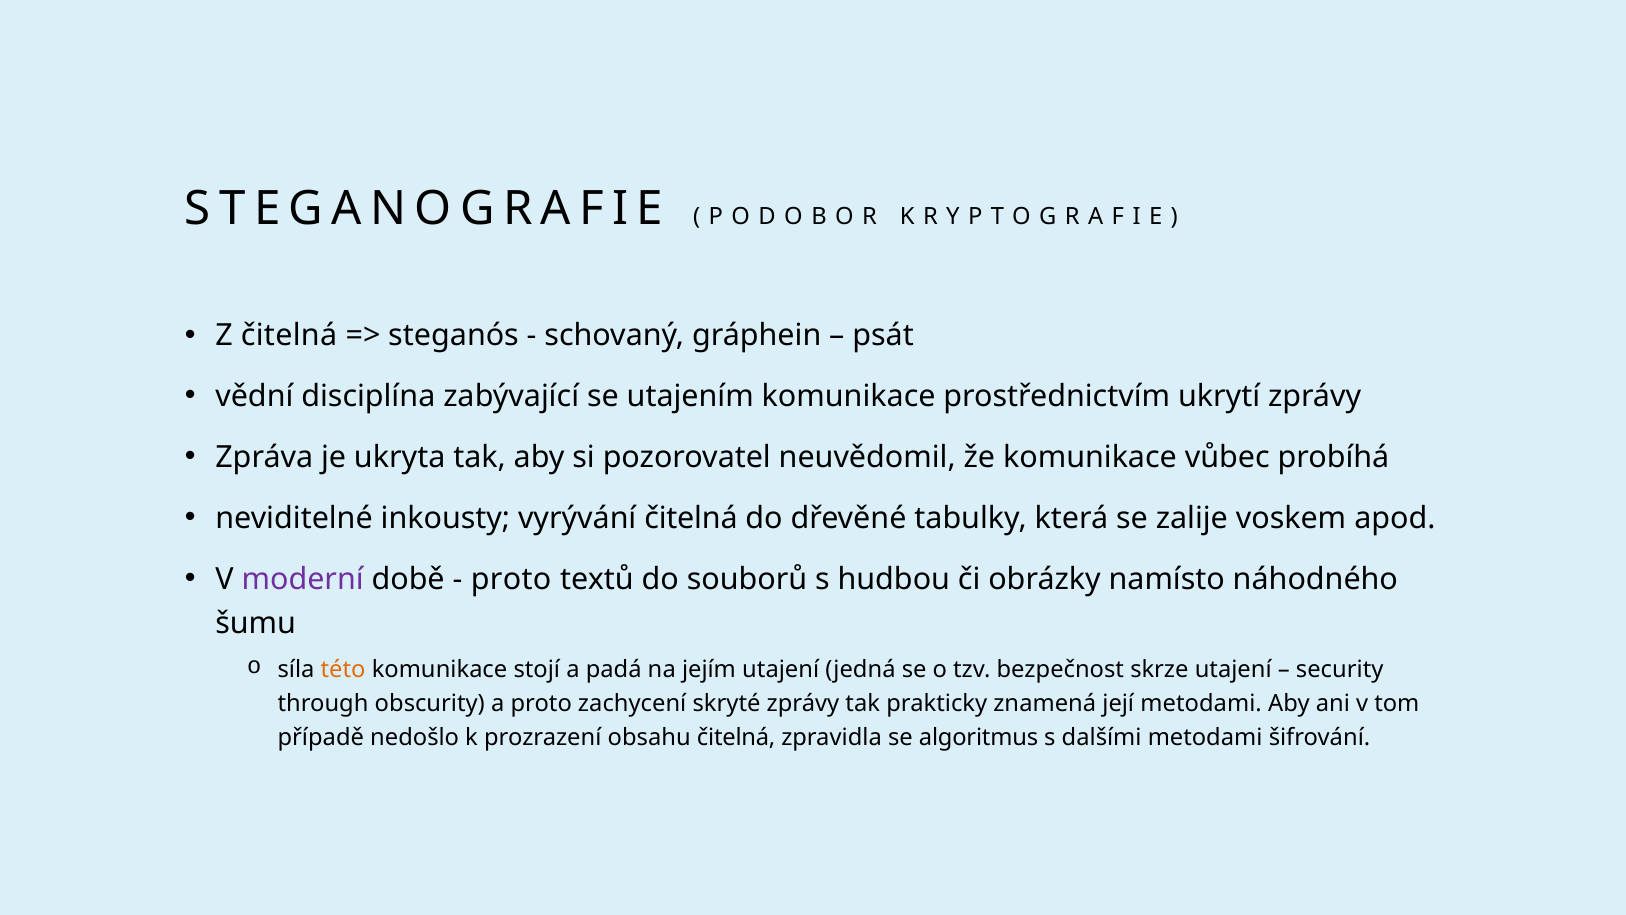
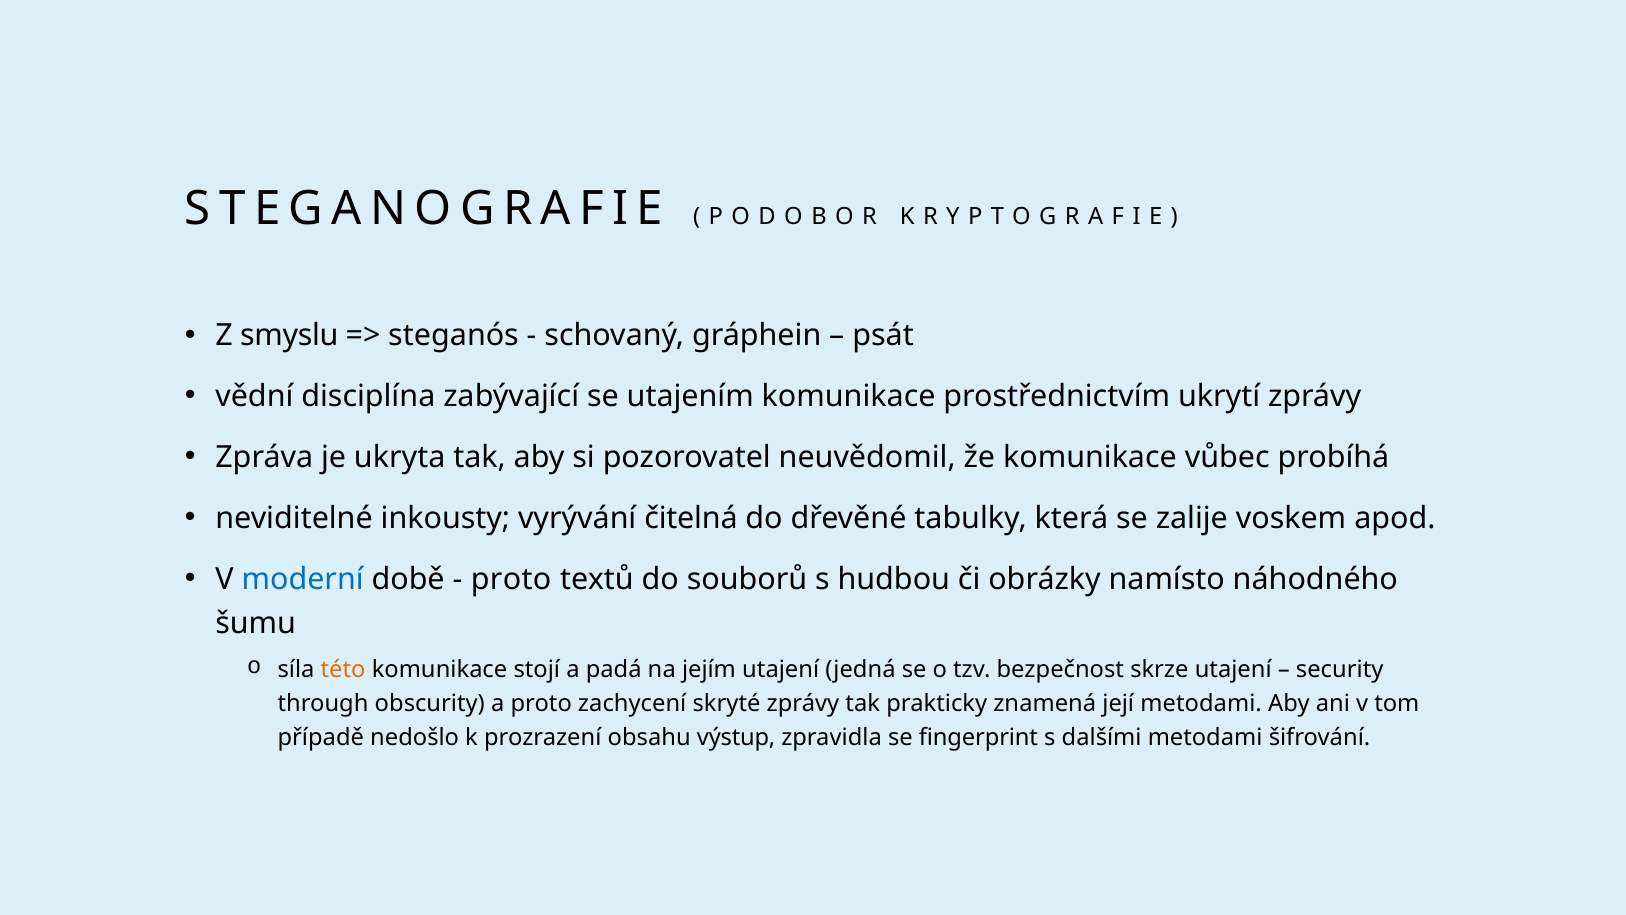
Z čitelná: čitelná -> smyslu
moderní colour: purple -> blue
obsahu čitelná: čitelná -> výstup
algoritmus: algoritmus -> fingerprint
